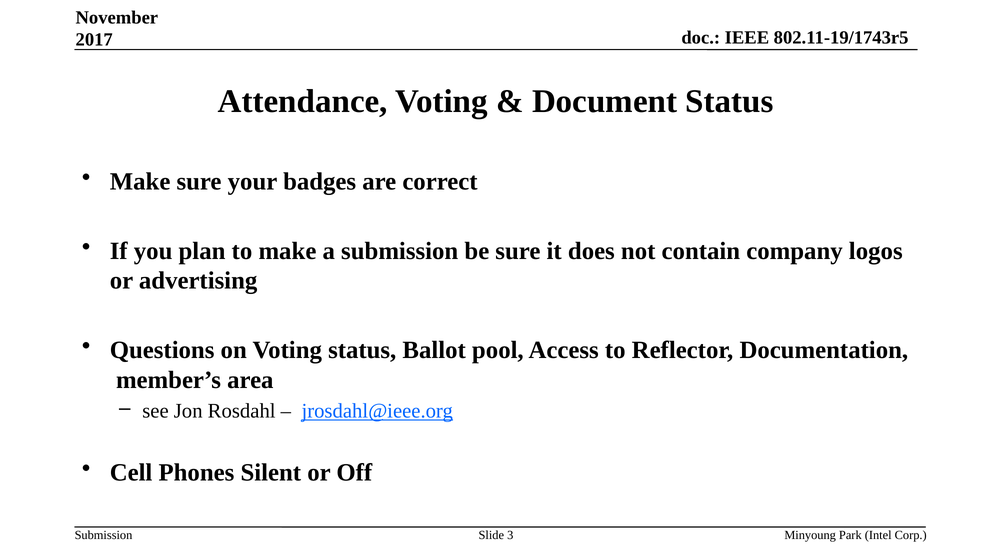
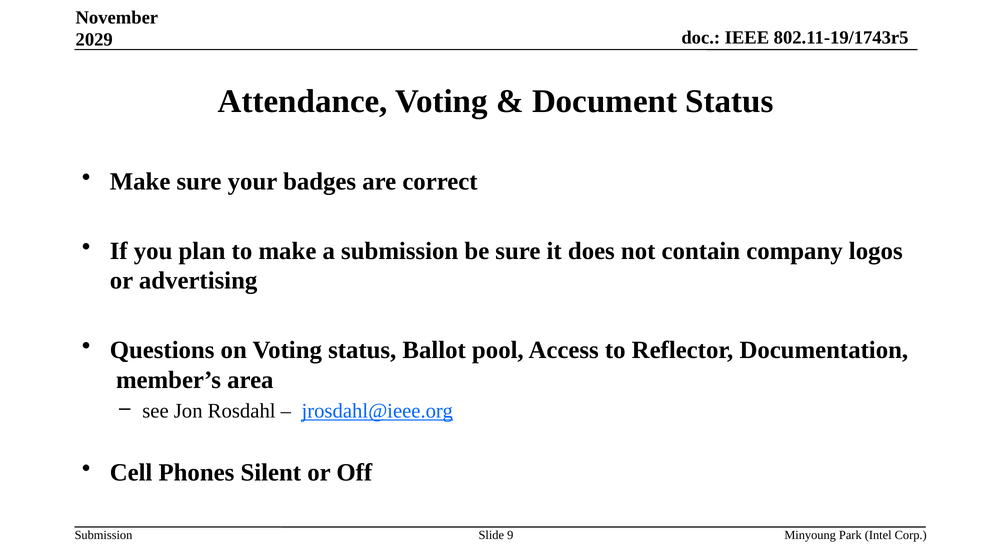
2017: 2017 -> 2029
3: 3 -> 9
